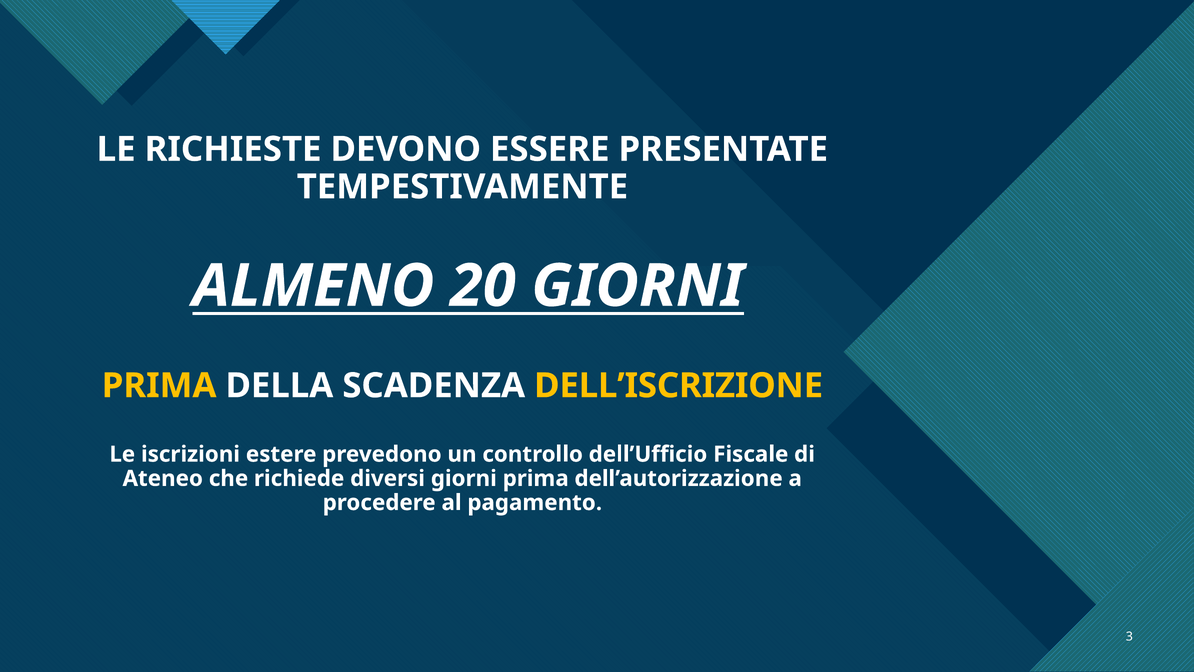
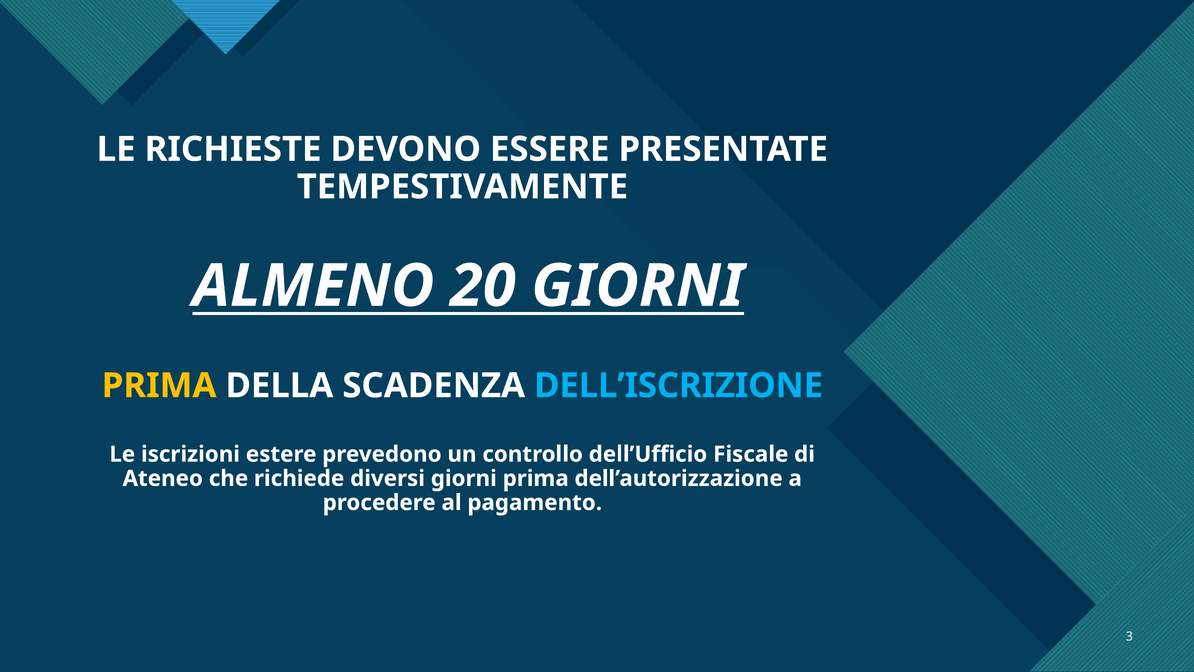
DELL’ISCRIZIONE colour: yellow -> light blue
